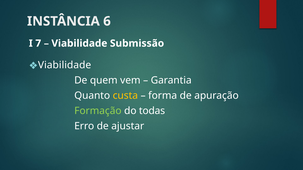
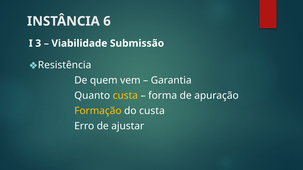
7: 7 -> 3
Viabilidade at (65, 65): Viabilidade -> Resistência
Formação colour: light green -> yellow
do todas: todas -> custa
